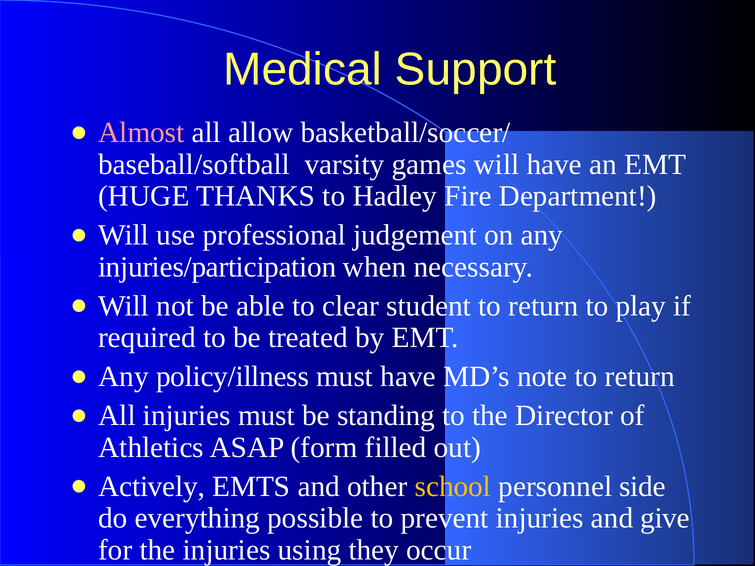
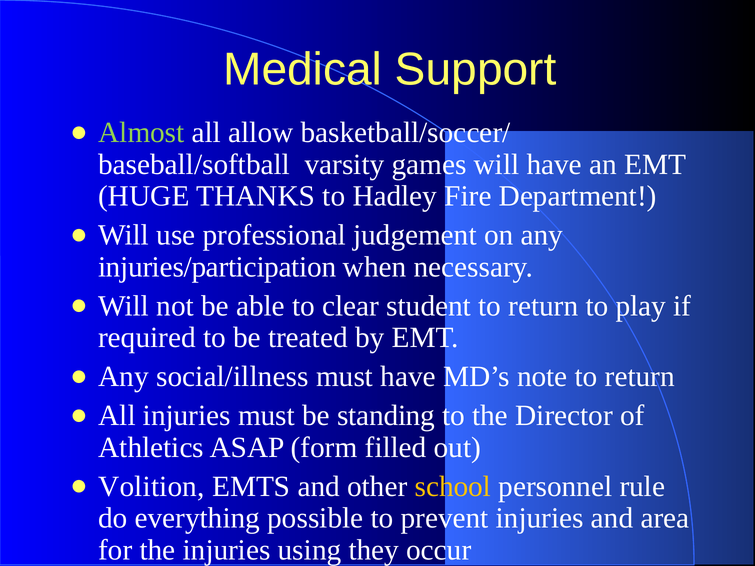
Almost colour: pink -> light green
policy/illness: policy/illness -> social/illness
Actively: Actively -> Volition
side: side -> rule
give: give -> area
